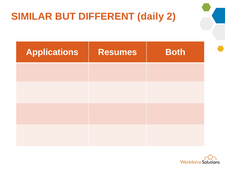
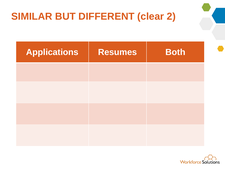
daily: daily -> clear
